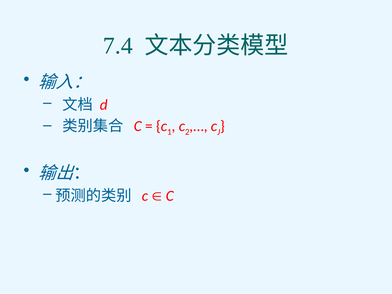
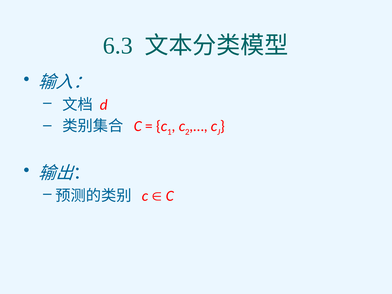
7.4: 7.4 -> 6.3
